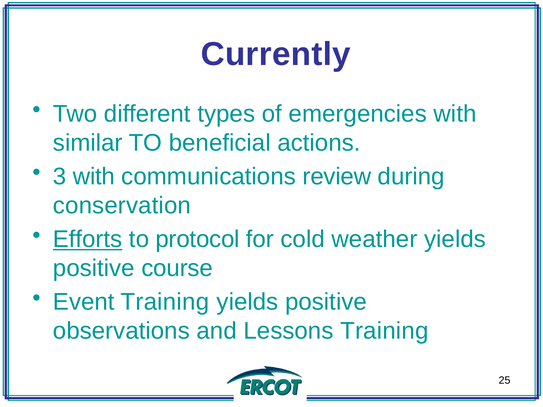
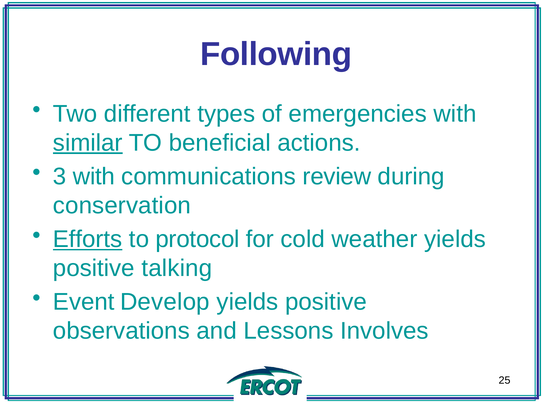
Currently: Currently -> Following
similar underline: none -> present
course: course -> talking
Event Training: Training -> Develop
Lessons Training: Training -> Involves
